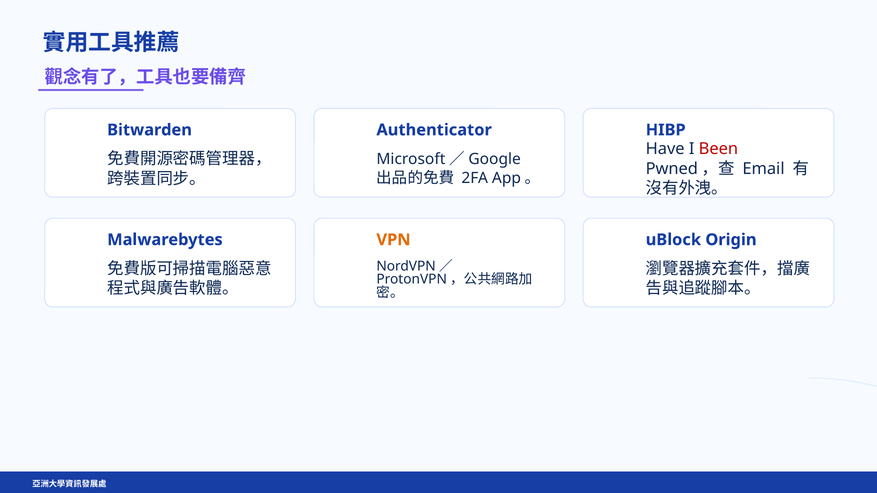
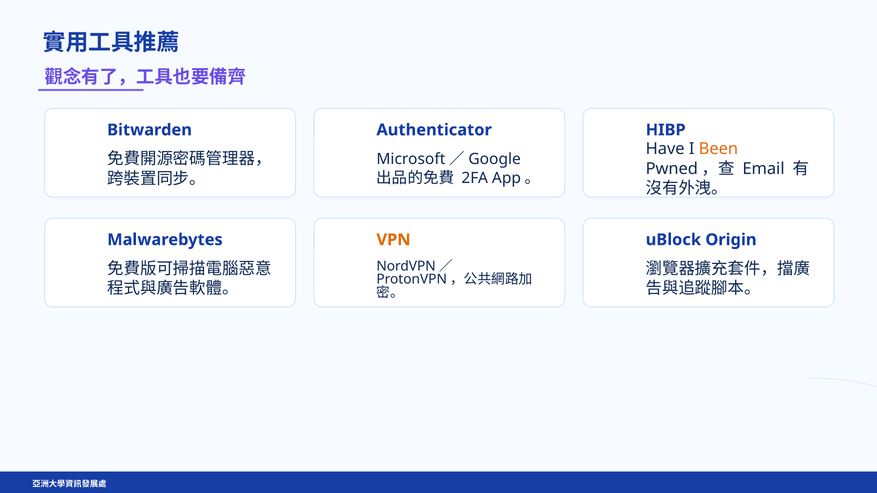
Been colour: red -> orange
